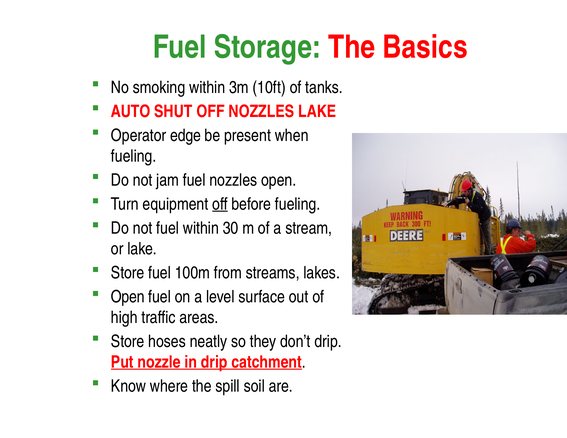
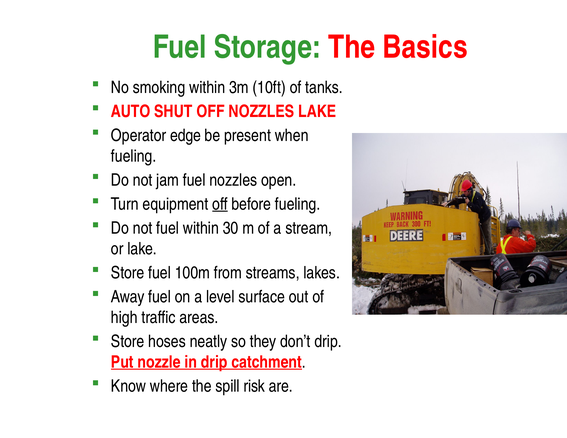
Open at (128, 297): Open -> Away
soil: soil -> risk
